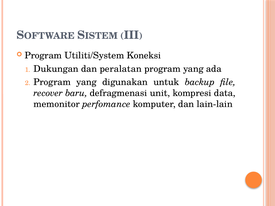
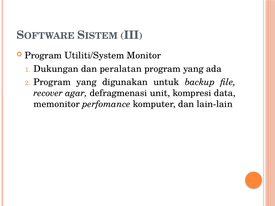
Koneksi: Koneksi -> Monitor
baru: baru -> agar
